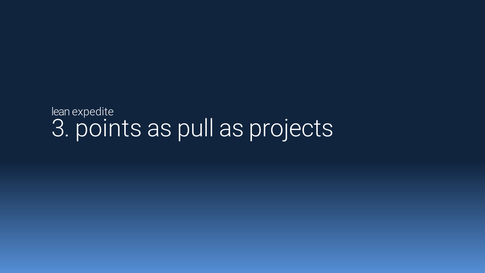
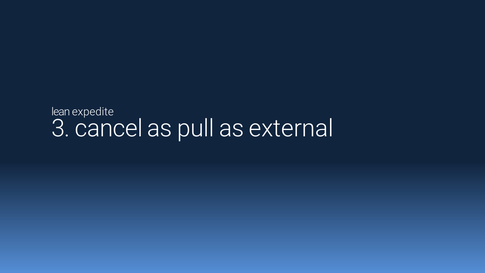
points: points -> cancel
projects: projects -> external
